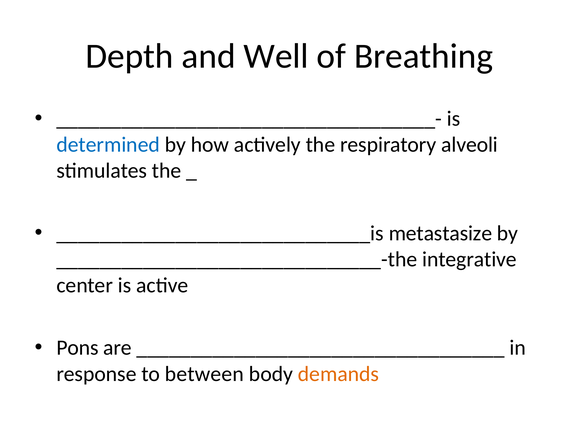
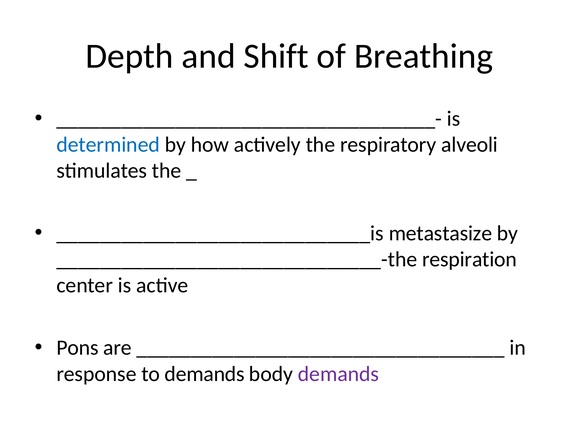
Well: Well -> Shift
integrative: integrative -> respiration
to between: between -> demands
demands at (339, 374) colour: orange -> purple
